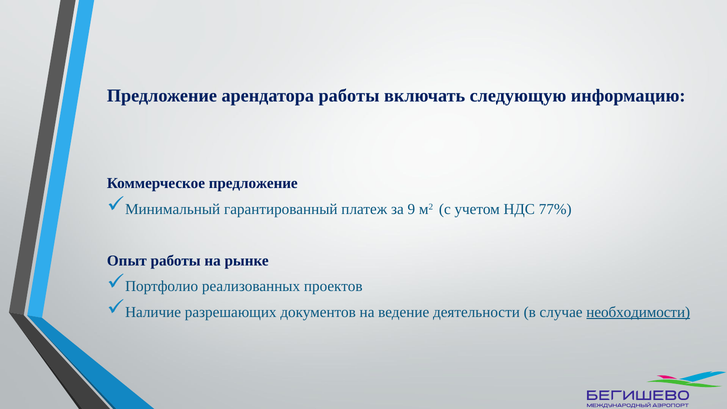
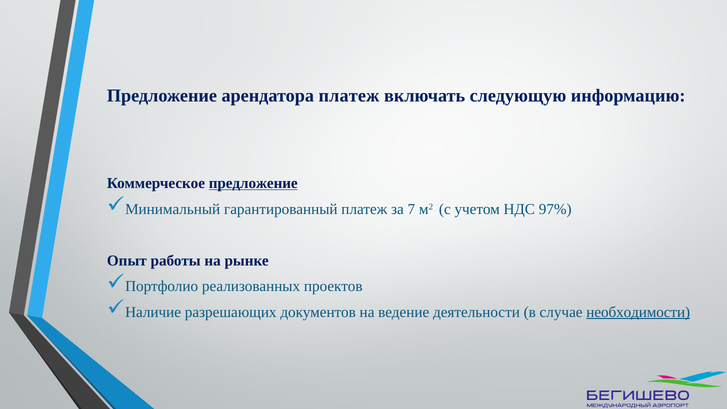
арендатора работы: работы -> платеж
предложение at (253, 183) underline: none -> present
9: 9 -> 7
77%: 77% -> 97%
